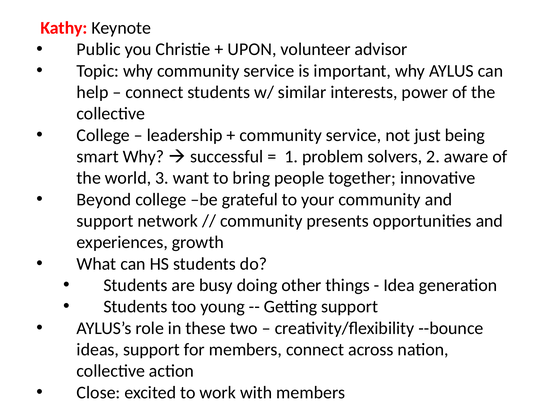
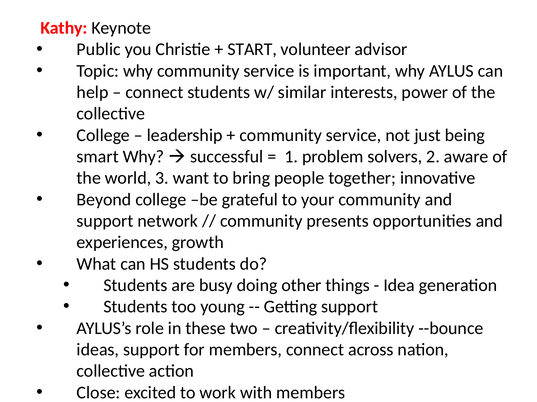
UPON: UPON -> START
